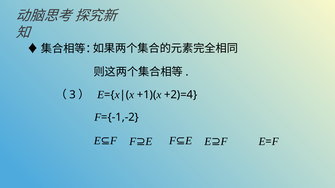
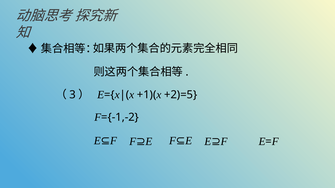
+2)=4: +2)=4 -> +2)=5
